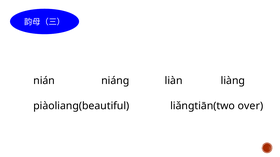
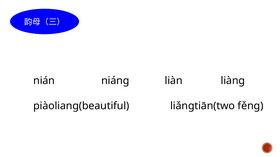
over: over -> fěng
